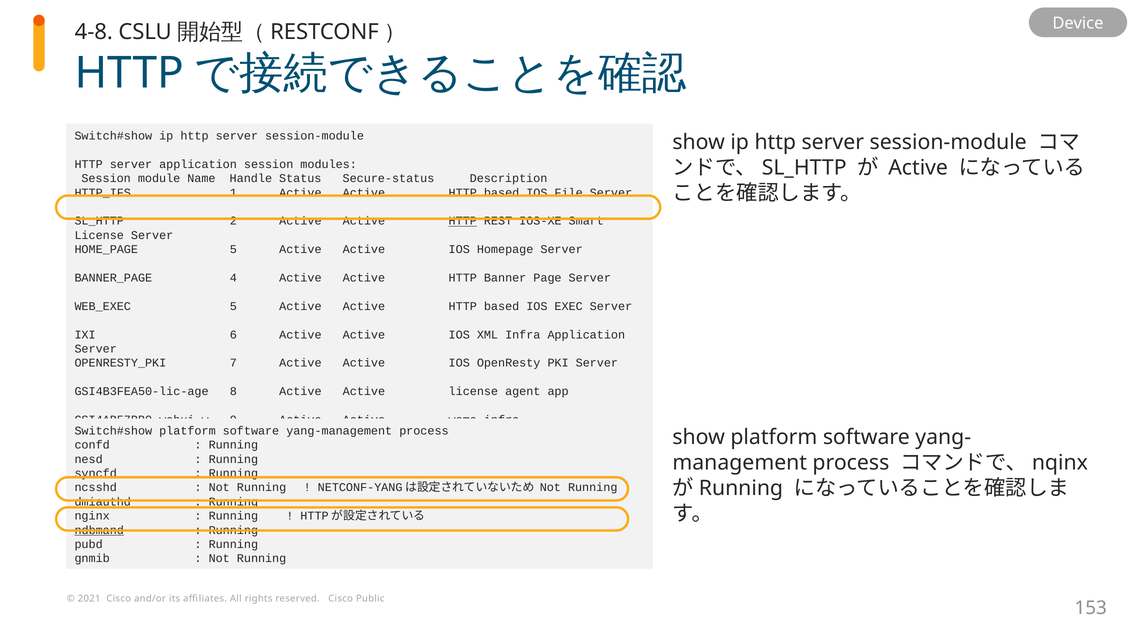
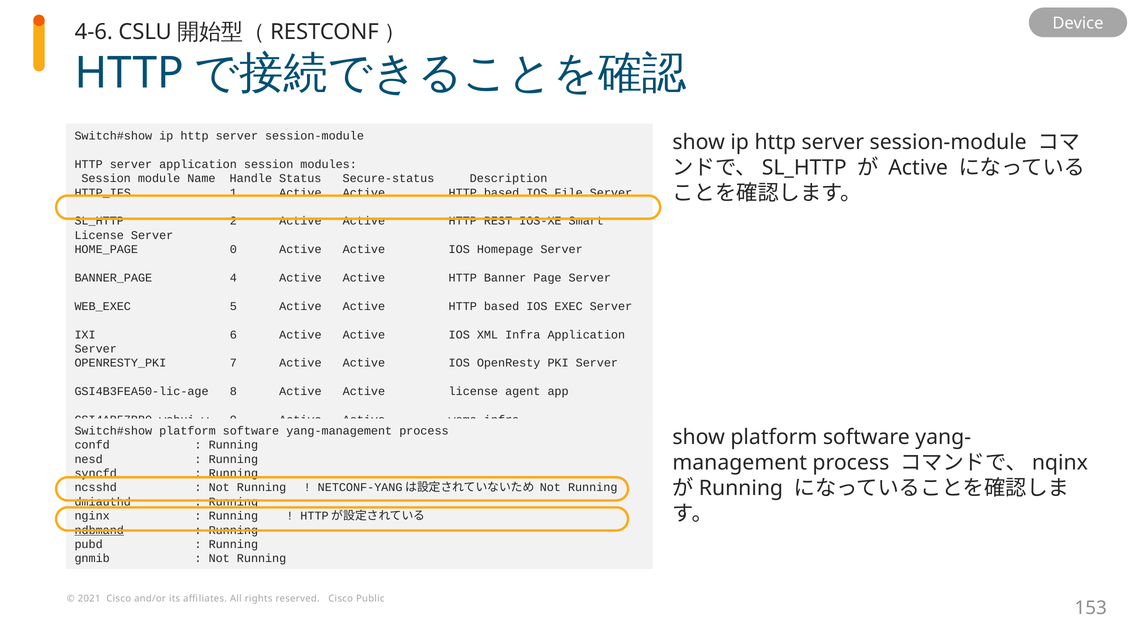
4-8: 4-8 -> 4-6
HTTP at (463, 221) underline: present -> none
HOME_PAGE 5: 5 -> 0
